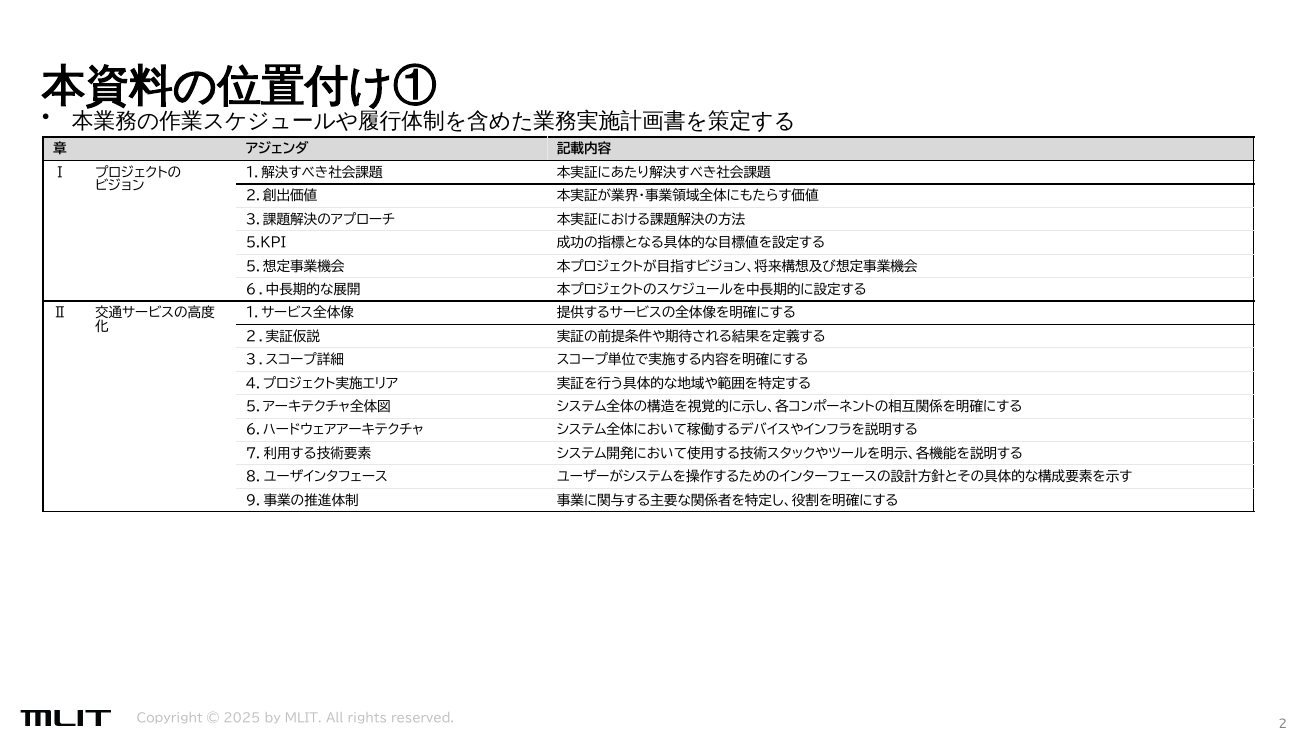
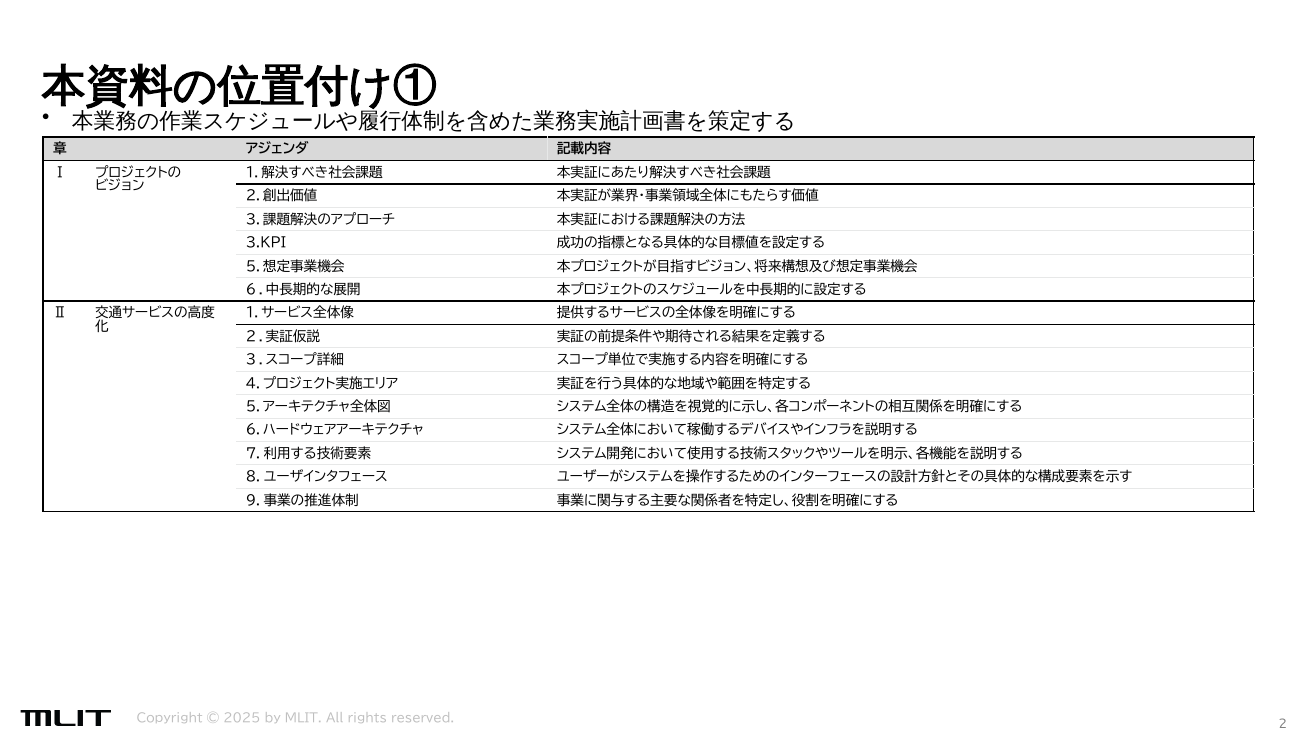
5.KPI: 5.KPI -> 3.KPI
